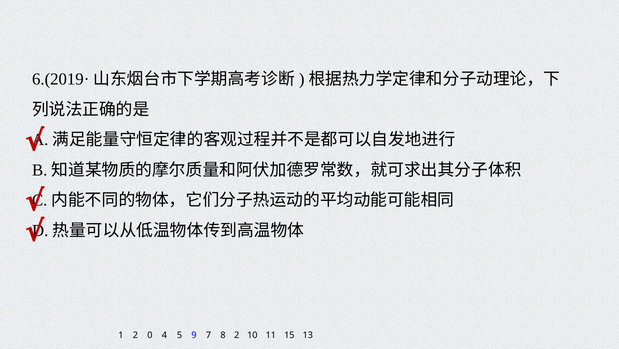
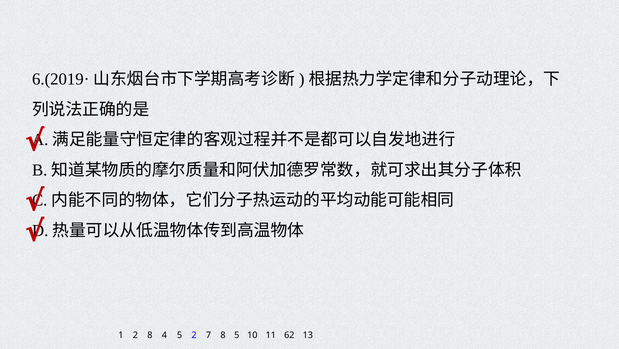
2 0: 0 -> 8
5 9: 9 -> 2
8 2: 2 -> 5
15: 15 -> 62
